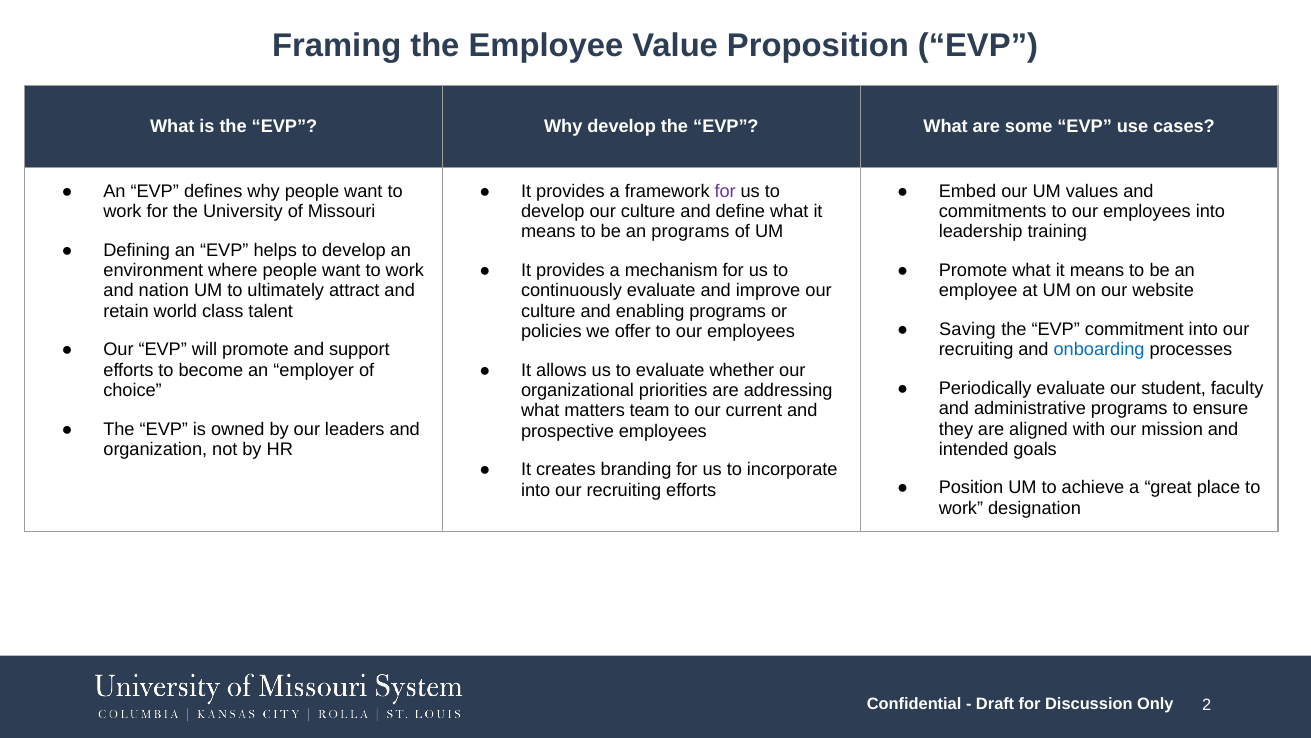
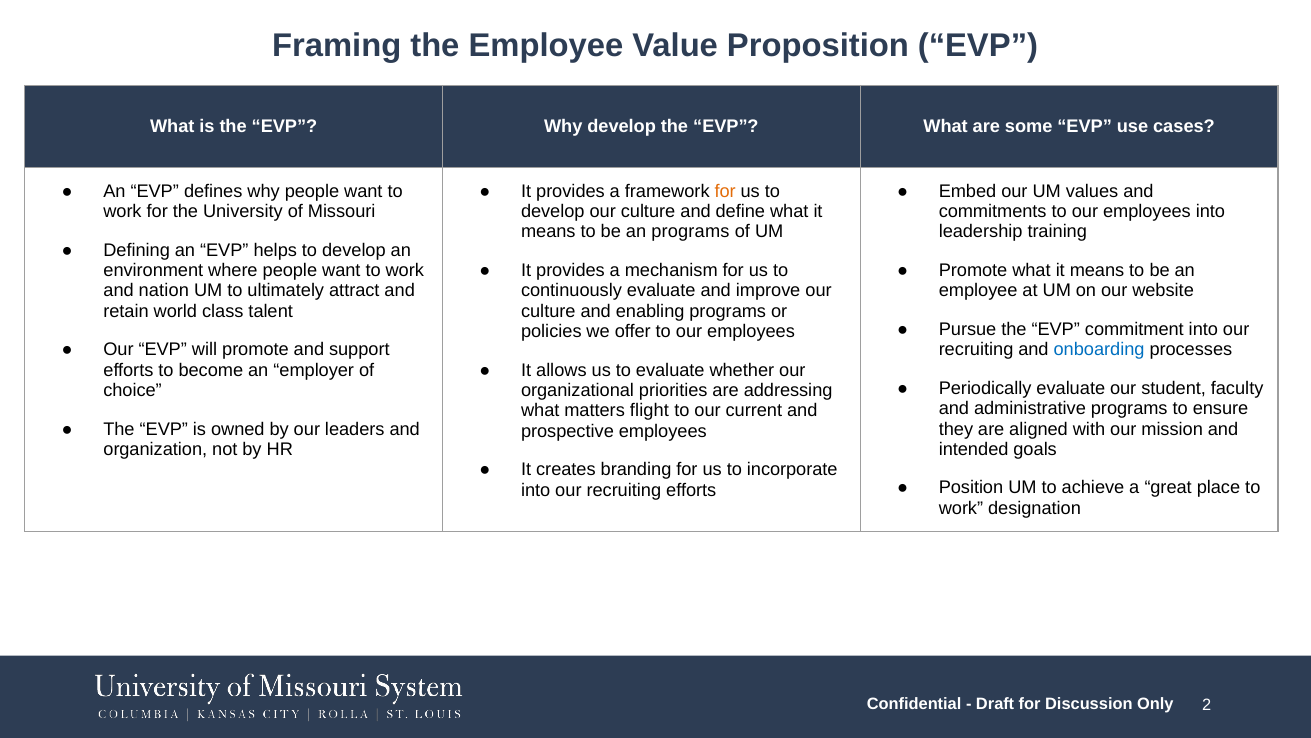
for at (725, 191) colour: purple -> orange
Saving: Saving -> Pursue
team: team -> flight
